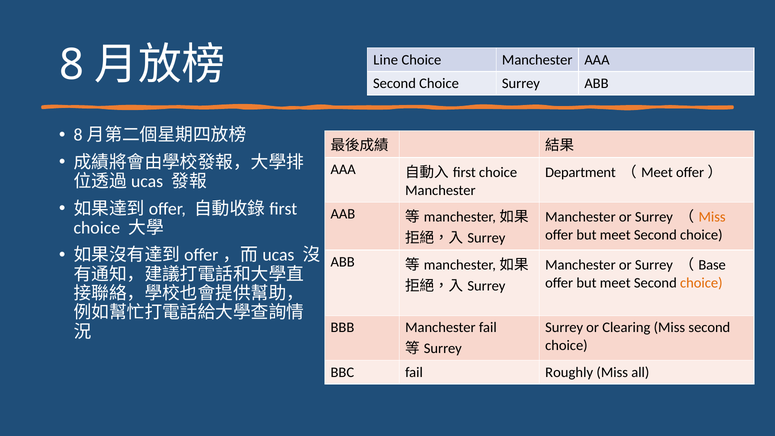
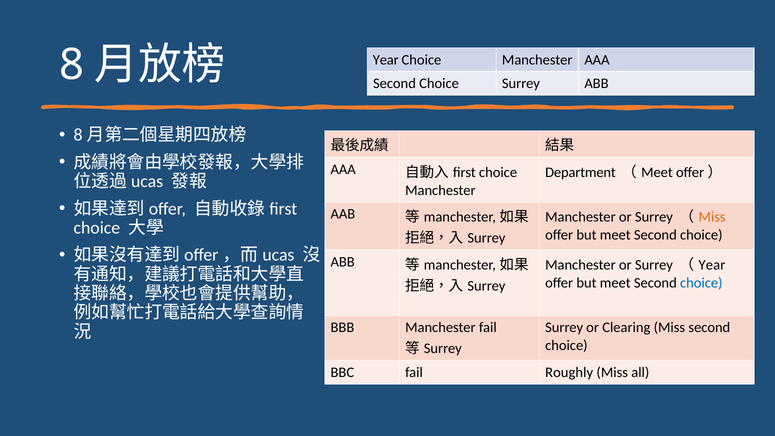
Line at (386, 60): Line -> Year
Base at (712, 265): Base -> Year
choice at (701, 283) colour: orange -> blue
